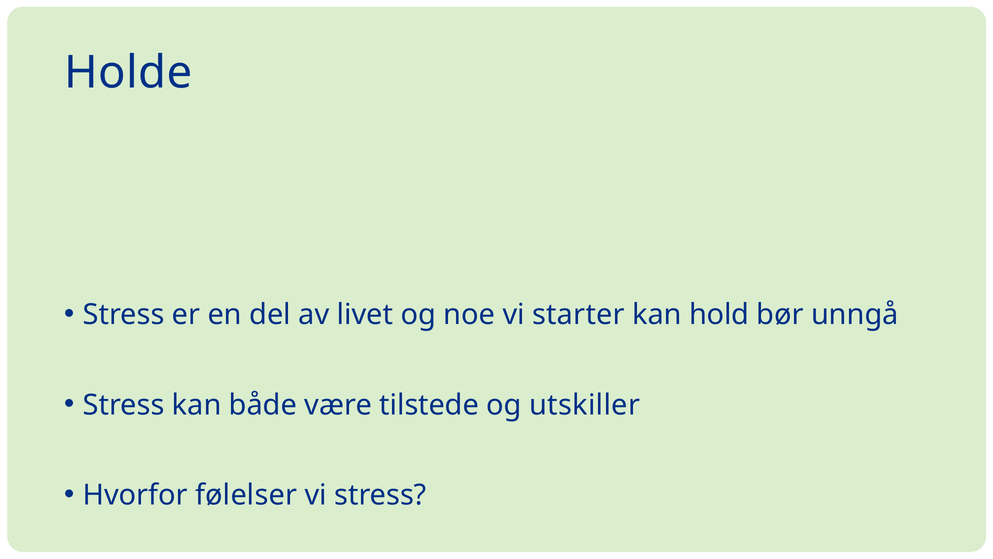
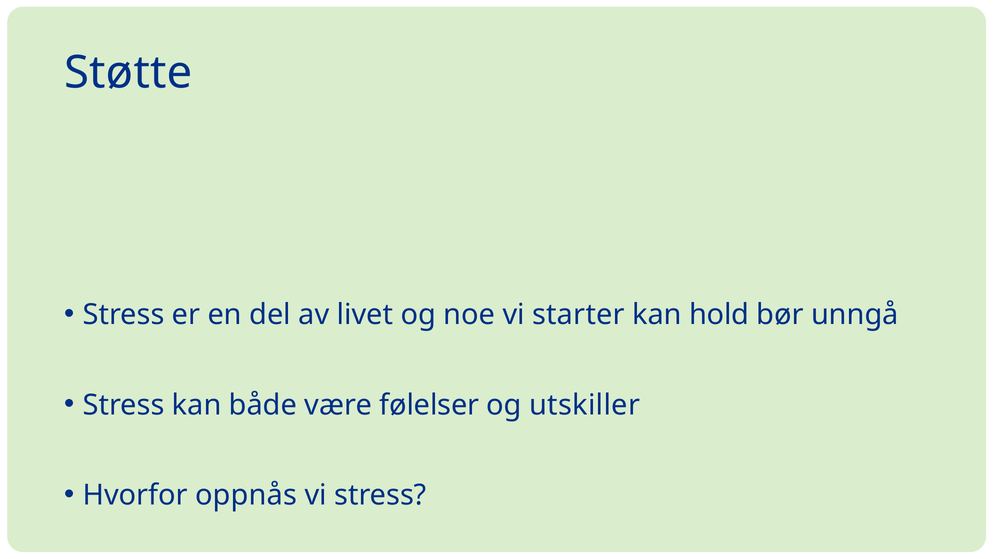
Holde: Holde -> Støtte
tilstede: tilstede -> følelser
følelser: følelser -> oppnås
